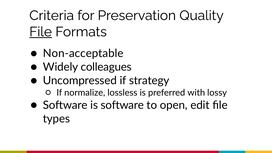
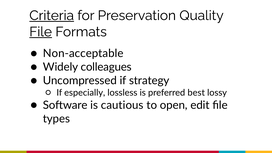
Criteria underline: none -> present
normalize: normalize -> especially
with: with -> best
is software: software -> cautious
